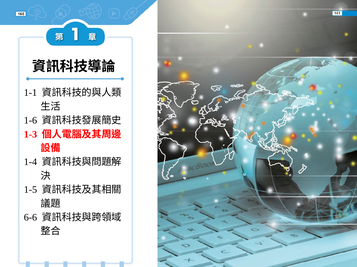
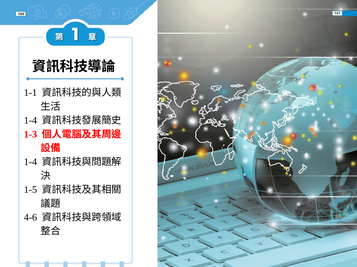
1-6 at (30, 121): 1-6 -> 1-4
6-6: 6-6 -> 4-6
